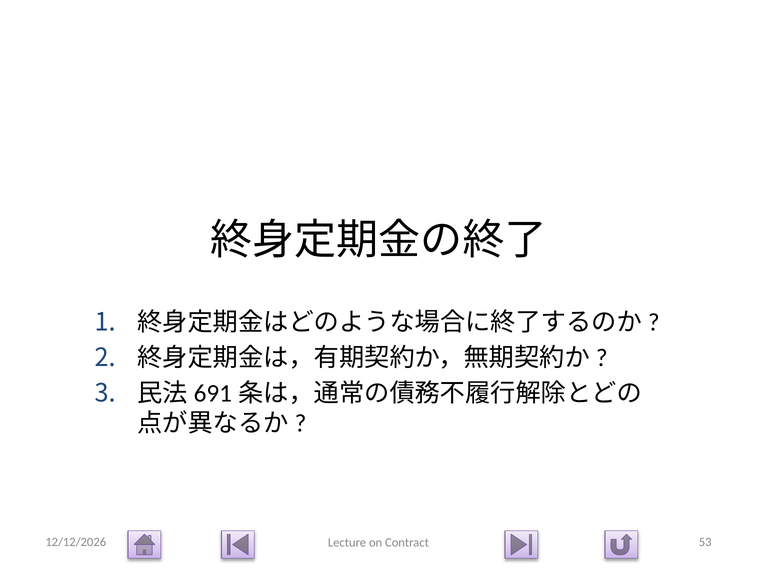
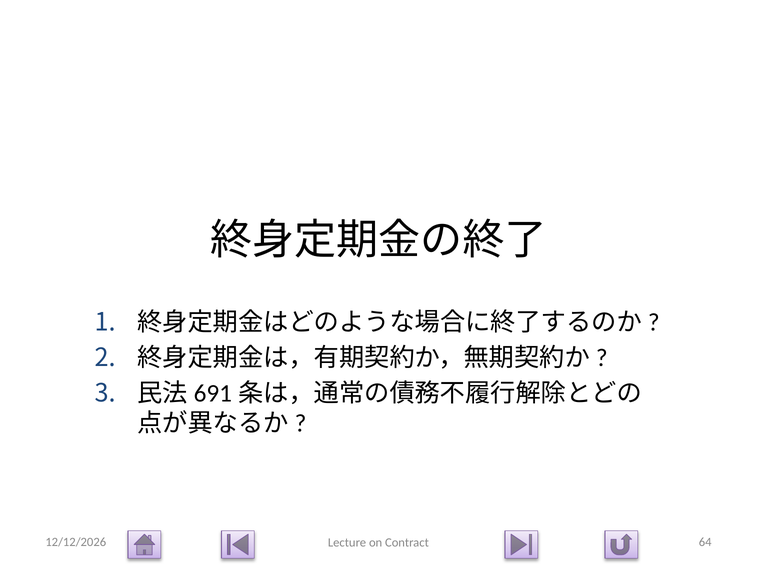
53: 53 -> 64
